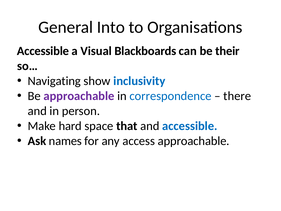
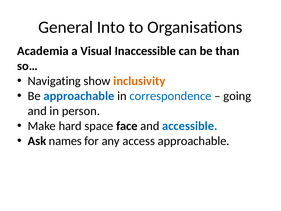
Accessible at (43, 51): Accessible -> Academia
Blackboards: Blackboards -> Inaccessible
their: their -> than
inclusivity colour: blue -> orange
approachable at (79, 96) colour: purple -> blue
there: there -> going
that: that -> face
